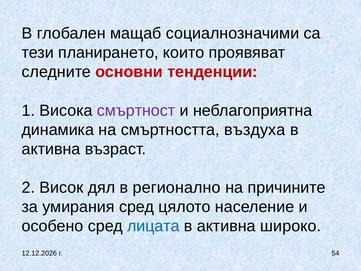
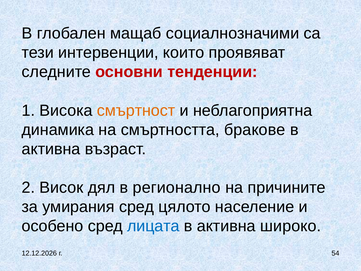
планирането: планирането -> интервенции
смъртност colour: purple -> orange
въздуха: въздуха -> бракове
